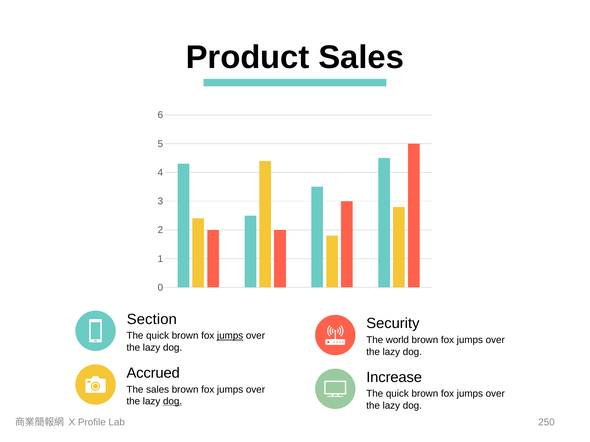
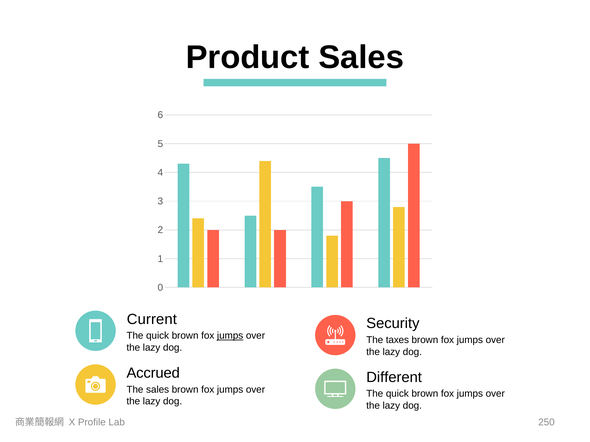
Section: Section -> Current
world: world -> taxes
Increase: Increase -> Different
dog at (173, 402) underline: present -> none
